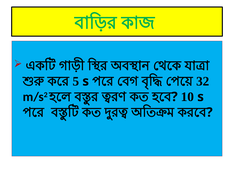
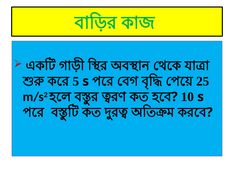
32: 32 -> 25
